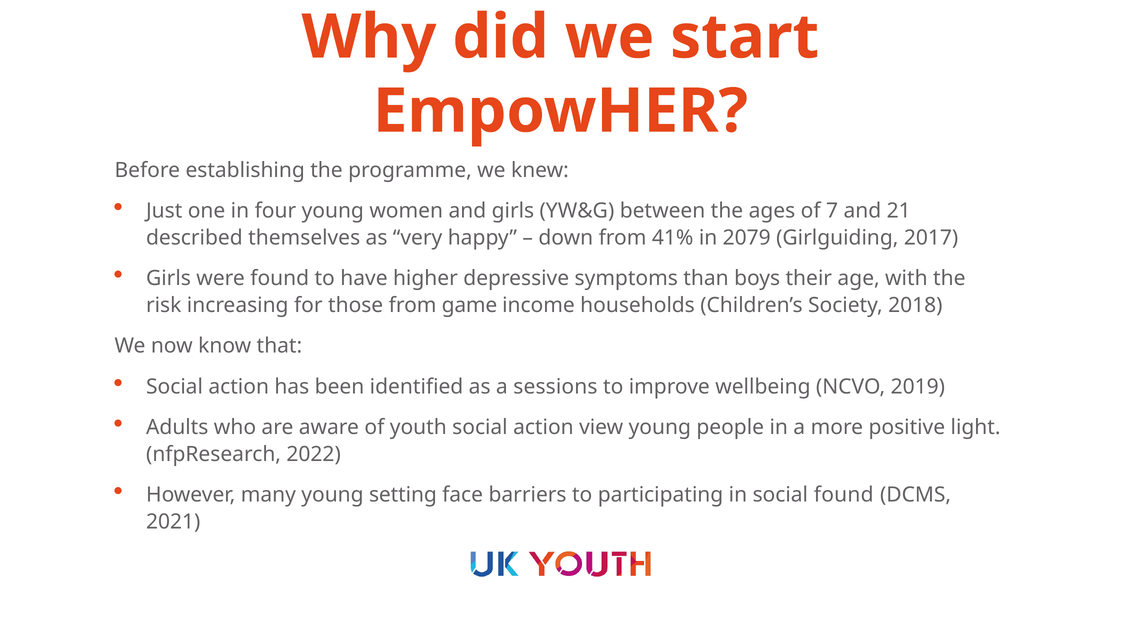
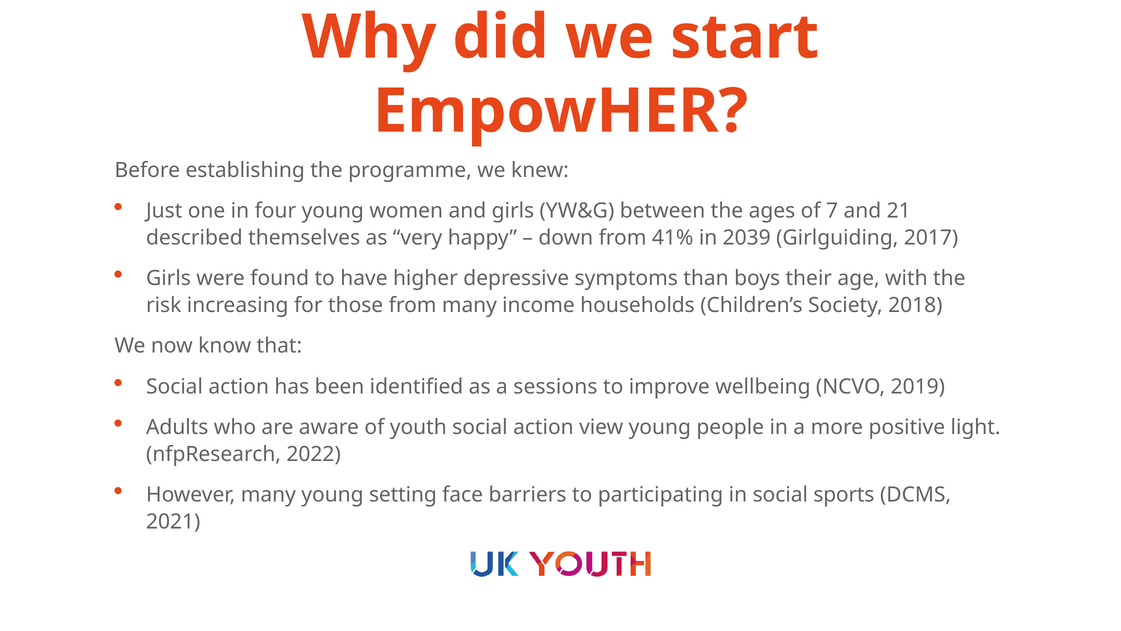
2079: 2079 -> 2039
from game: game -> many
social found: found -> sports
